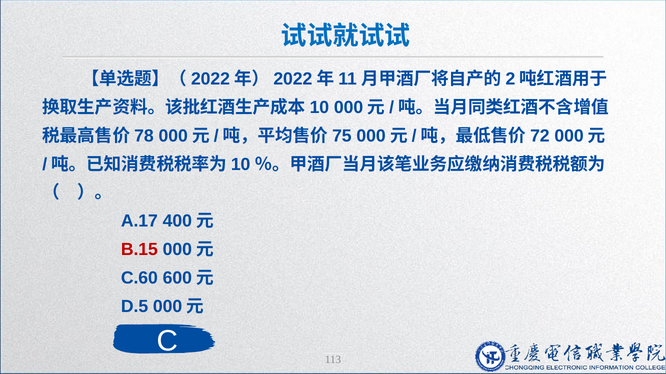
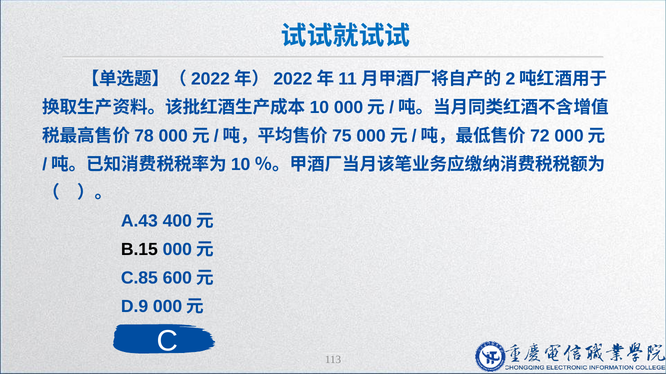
A.17: A.17 -> A.43
B.15 colour: red -> black
C.60: C.60 -> C.85
D.5: D.5 -> D.9
